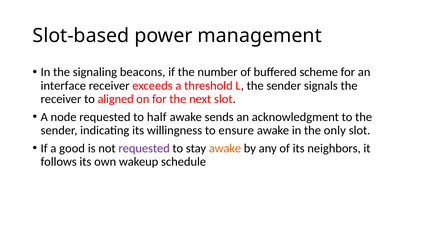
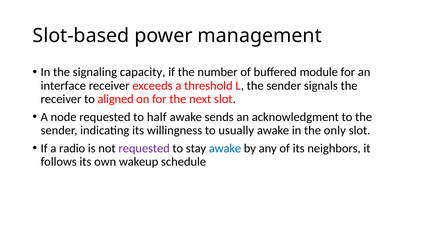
beacons: beacons -> capacity
scheme: scheme -> module
ensure: ensure -> usually
good: good -> radio
awake at (225, 149) colour: orange -> blue
